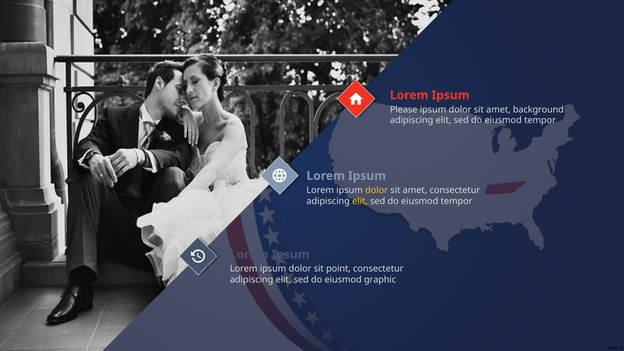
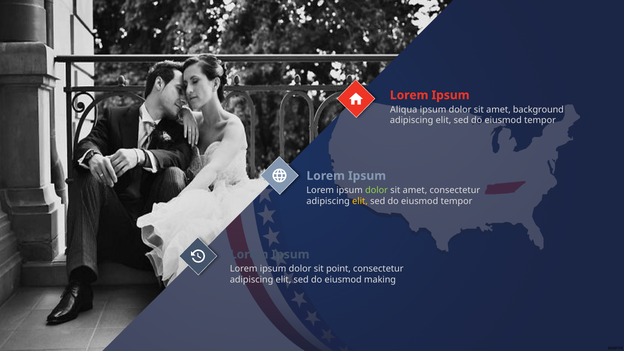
Please: Please -> Aliqua
dolor at (377, 190) colour: yellow -> light green
graphic: graphic -> making
